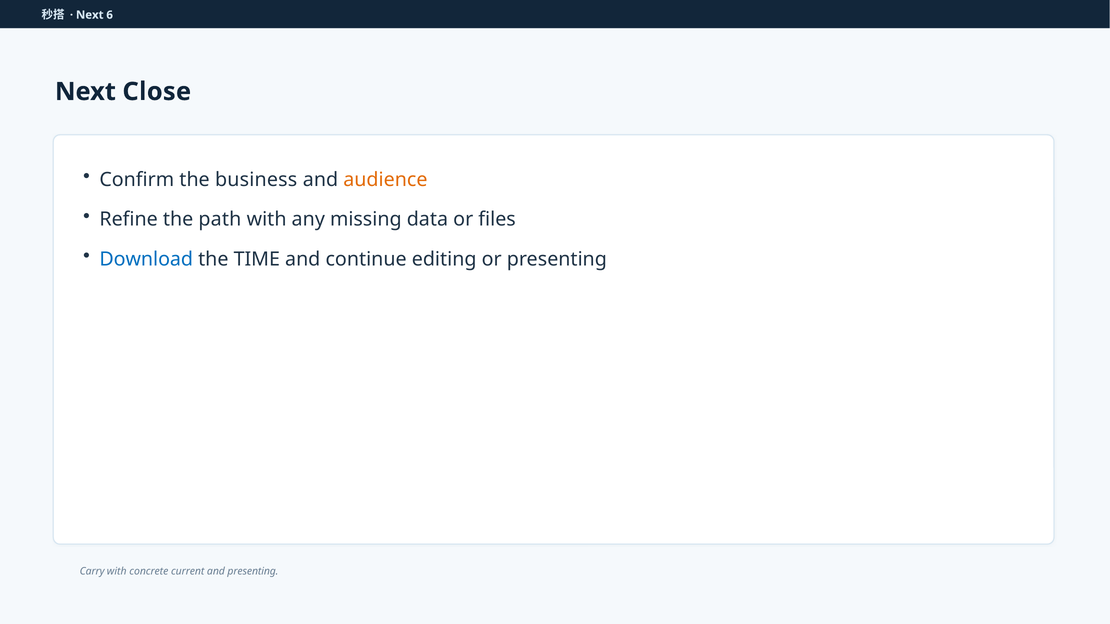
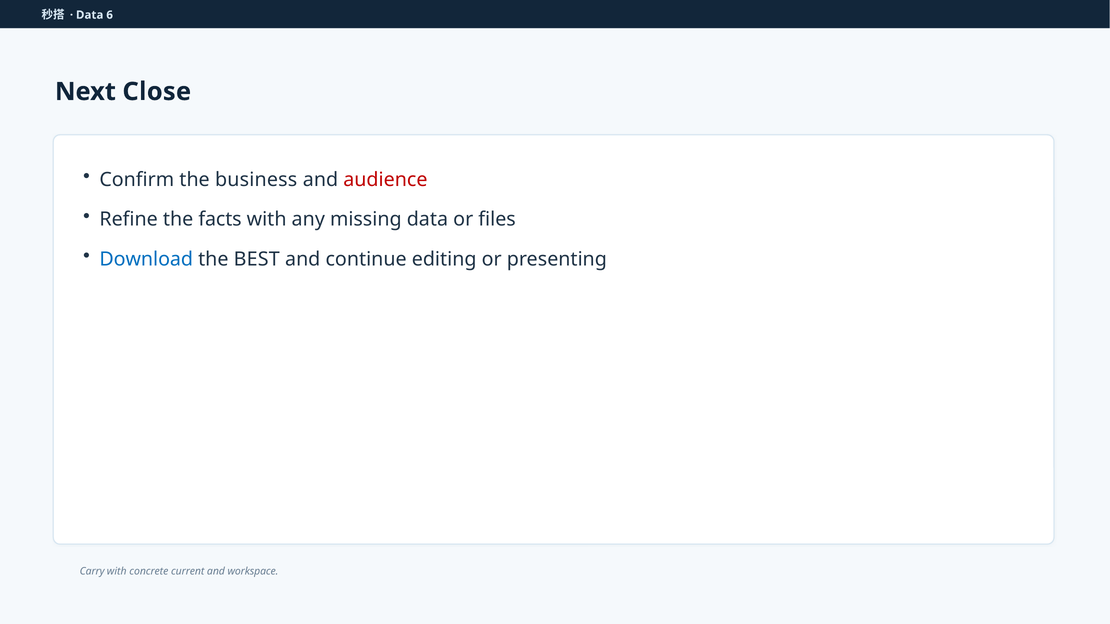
Next at (90, 15): Next -> Data
audience colour: orange -> red
path: path -> facts
TIME: TIME -> BEST
and presenting: presenting -> workspace
